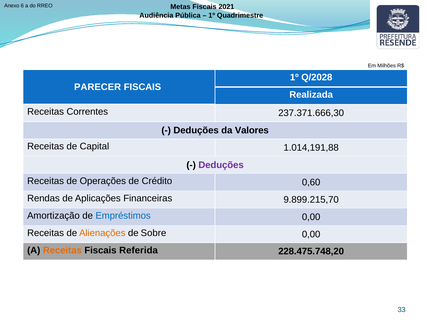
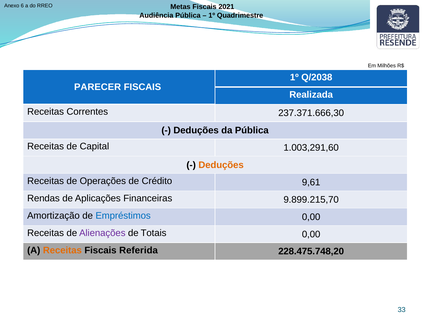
Q/2028: Q/2028 -> Q/2038
da Valores: Valores -> Pública
1.014,191,88: 1.014,191,88 -> 1.003,291,60
Deduções at (221, 165) colour: purple -> orange
0,60: 0,60 -> 9,61
Alienações colour: orange -> purple
Sobre: Sobre -> Totais
